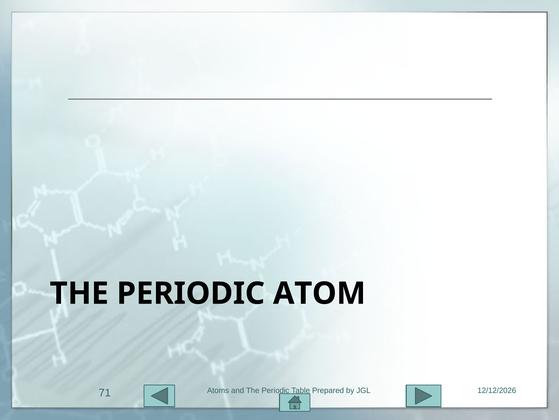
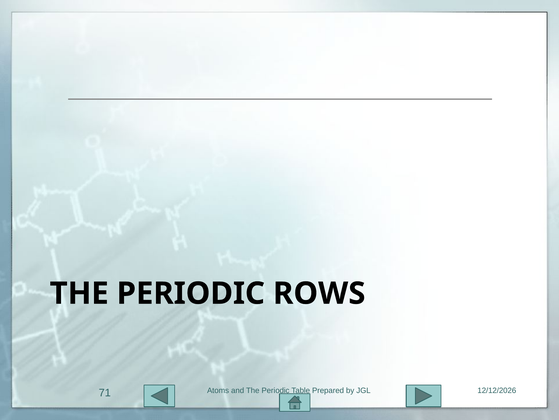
ATOM: ATOM -> ROWS
